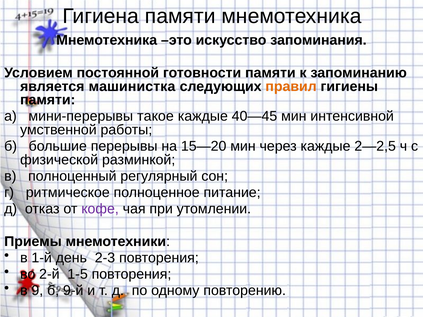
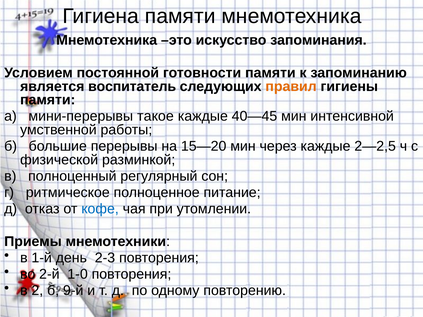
машинистка: машинистка -> воспитатель
кофе colour: purple -> blue
1-5: 1-5 -> 1-0
9: 9 -> 2
